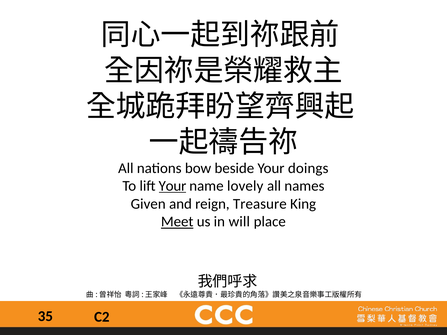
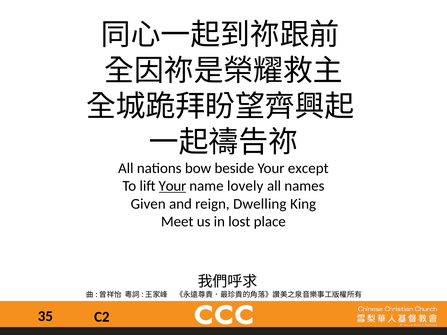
doings: doings -> except
Treasure: Treasure -> Dwelling
Meet underline: present -> none
will: will -> lost
